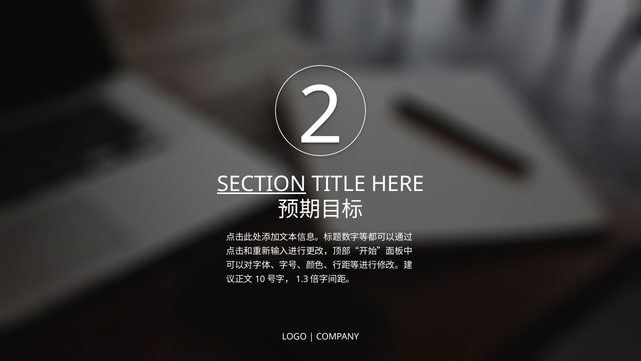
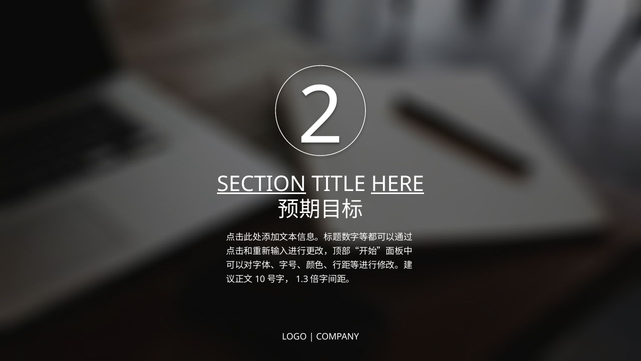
HERE underline: none -> present
